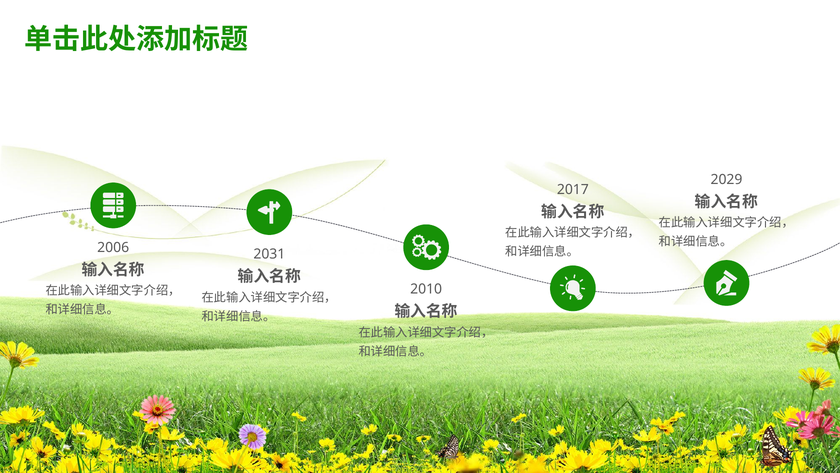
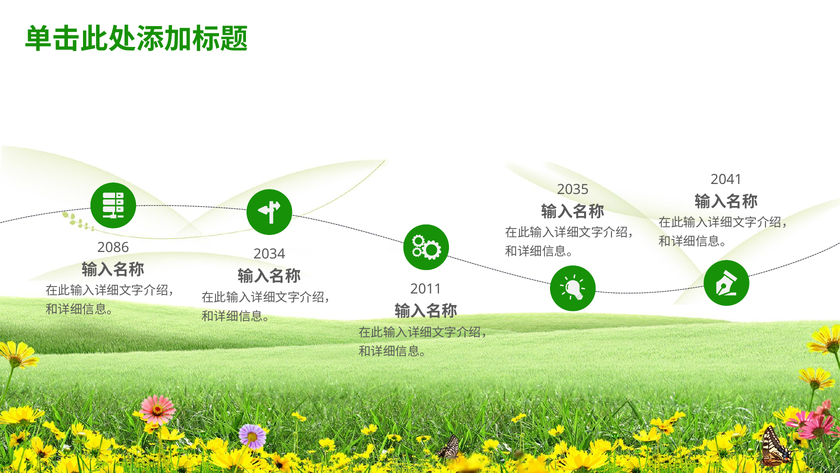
2029: 2029 -> 2041
2017: 2017 -> 2035
2006: 2006 -> 2086
2031: 2031 -> 2034
2010: 2010 -> 2011
